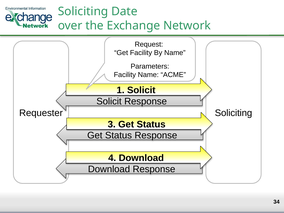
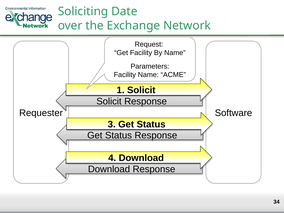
Soliciting at (234, 113): Soliciting -> Software
